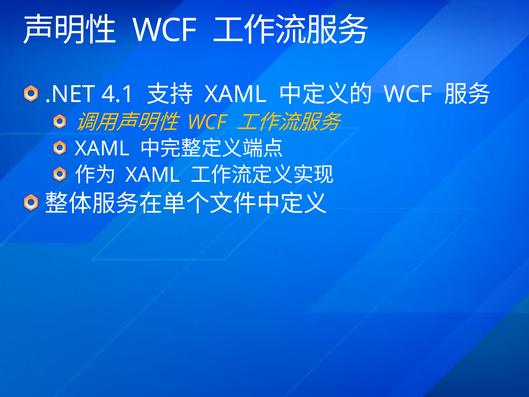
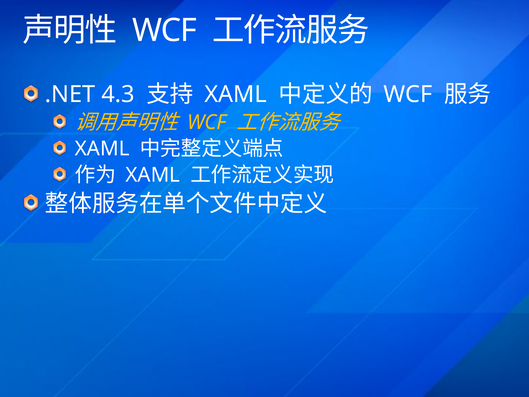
4.1: 4.1 -> 4.3
